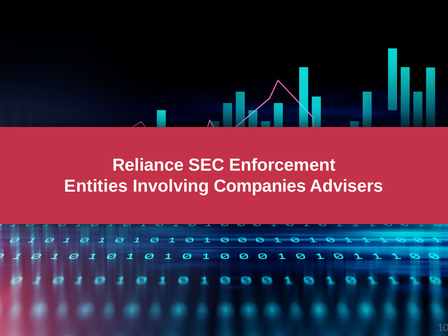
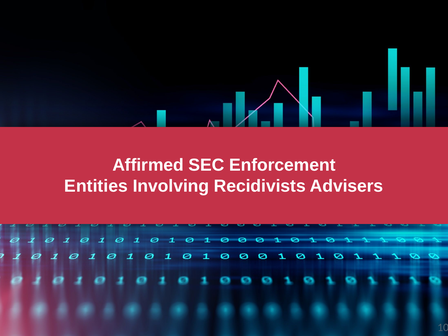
Reliance: Reliance -> Affirmed
Companies: Companies -> Recidivists
